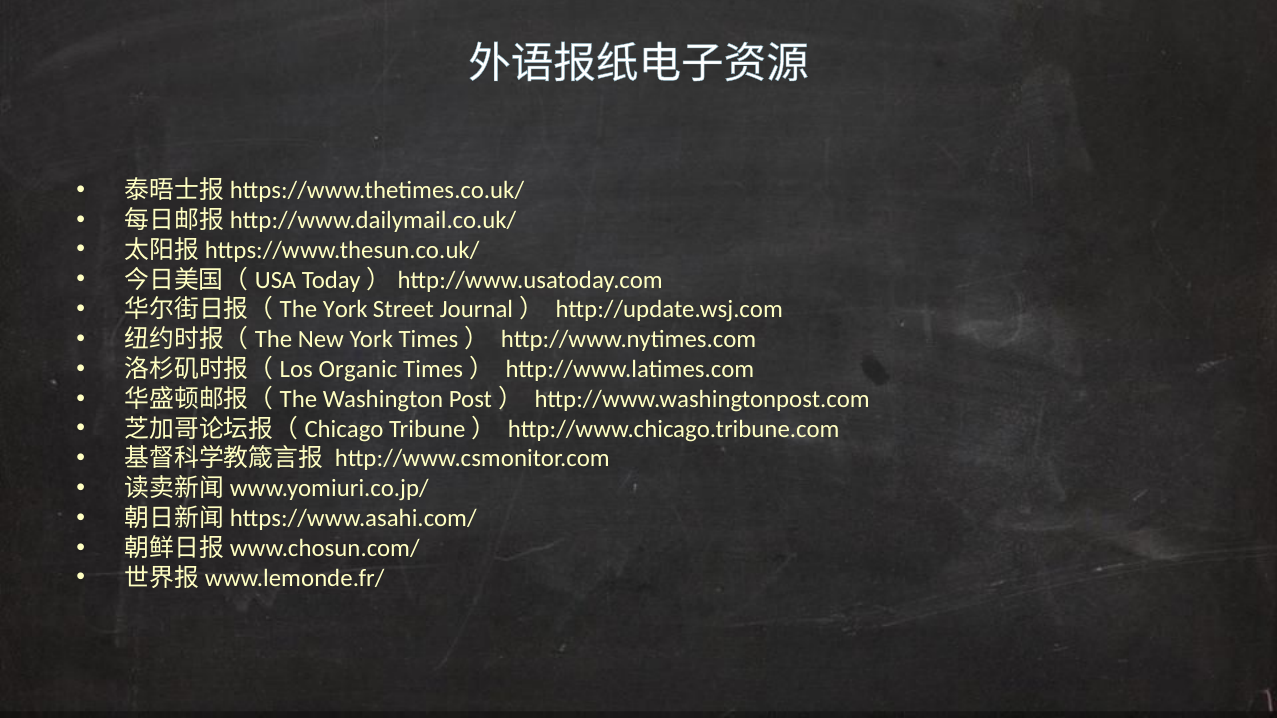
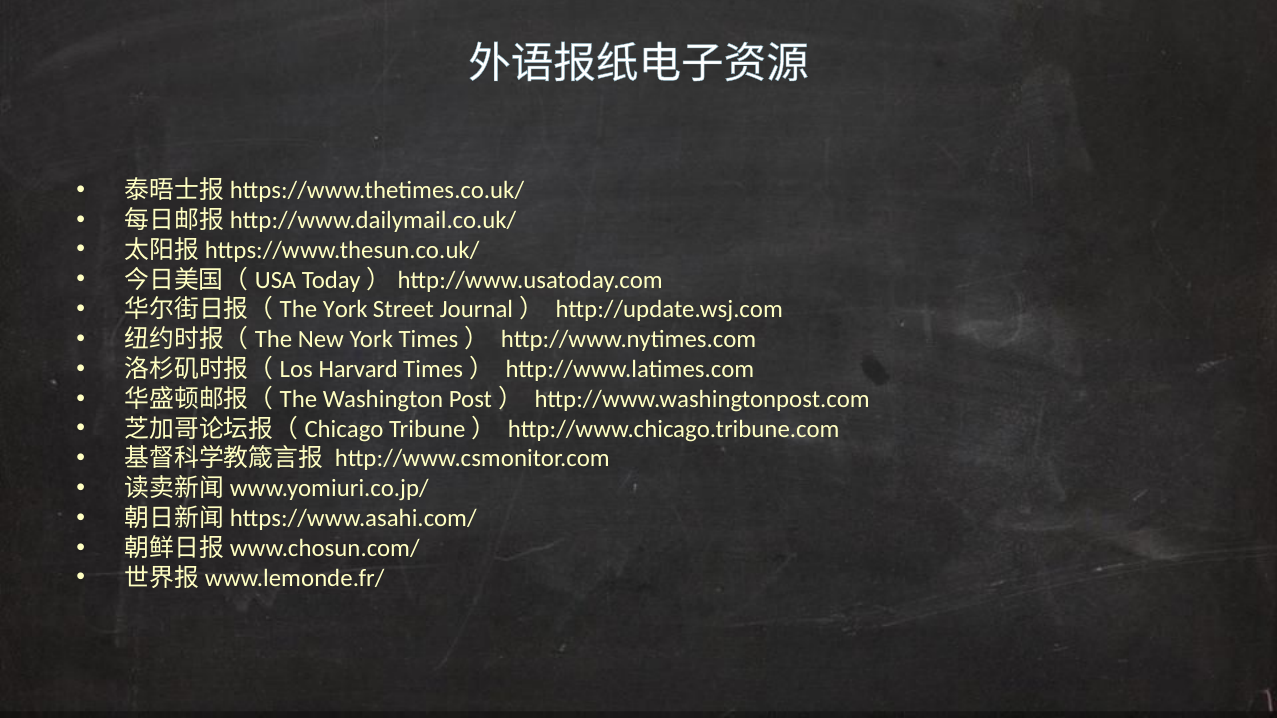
Organic: Organic -> Harvard
